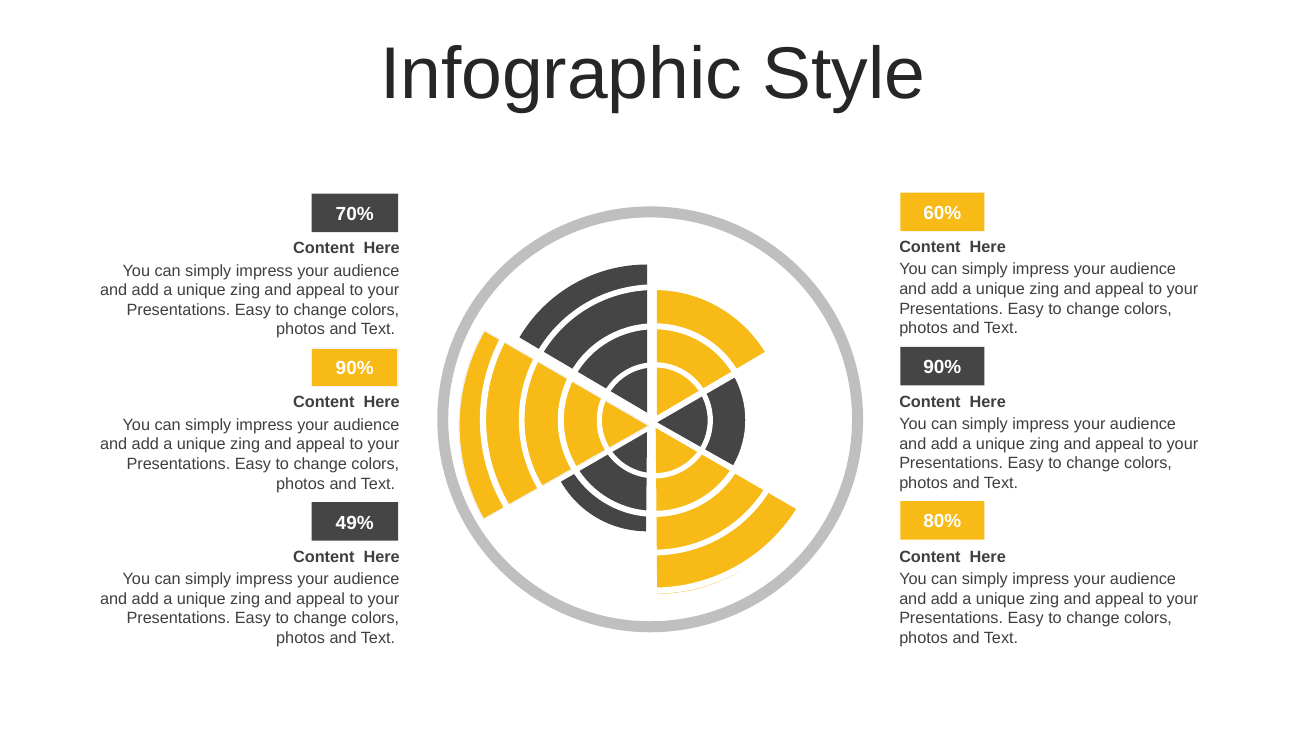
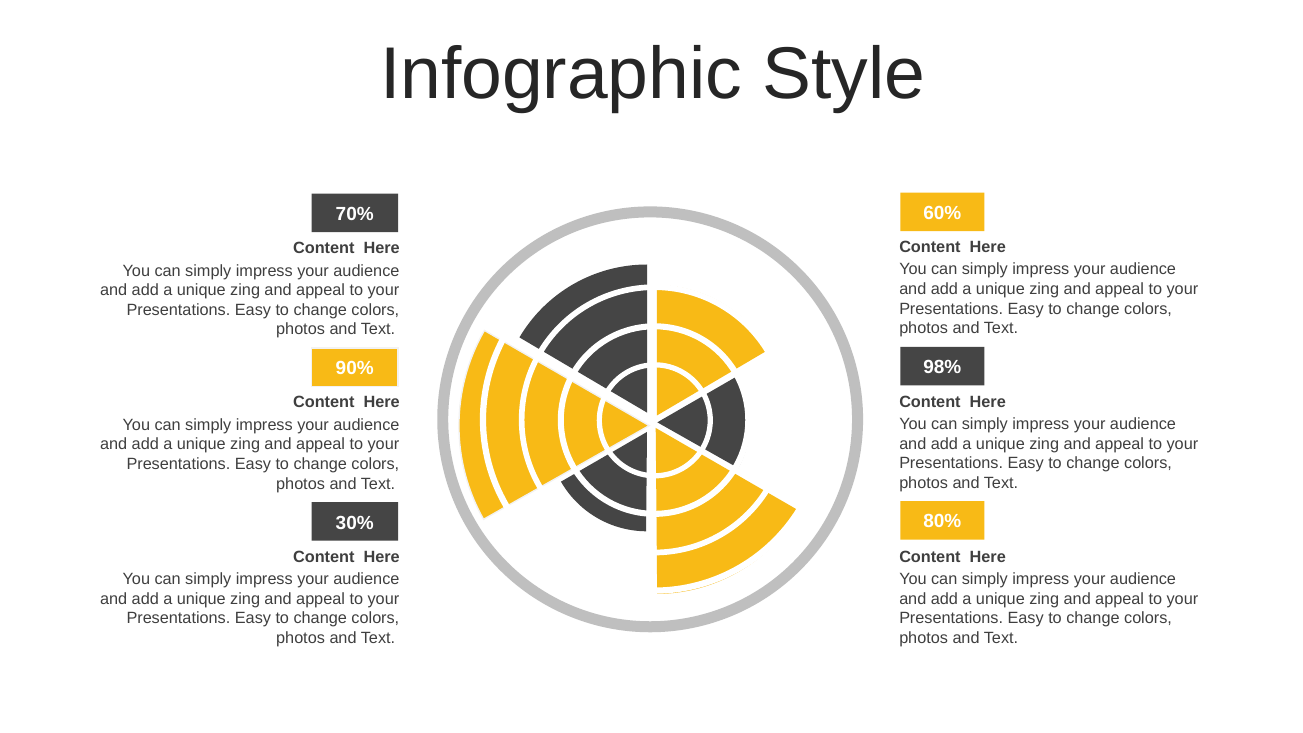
90% at (942, 367): 90% -> 98%
49%: 49% -> 30%
